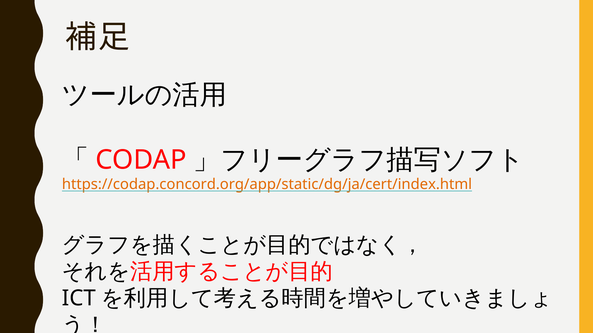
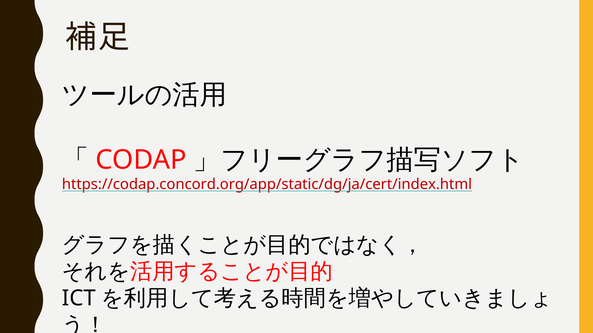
https://codap.concord.org/app/static/dg/ja/cert/index.html colour: orange -> red
